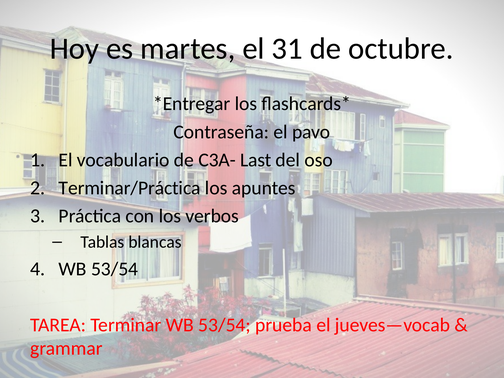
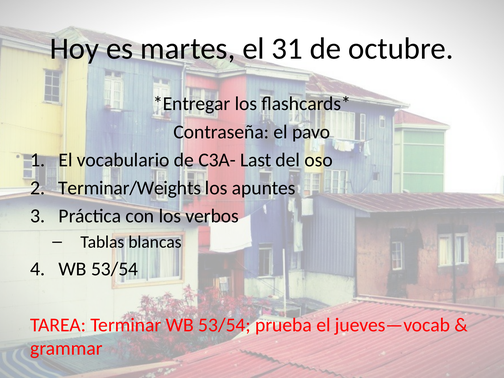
Terminar/Práctica: Terminar/Práctica -> Terminar/Weights
